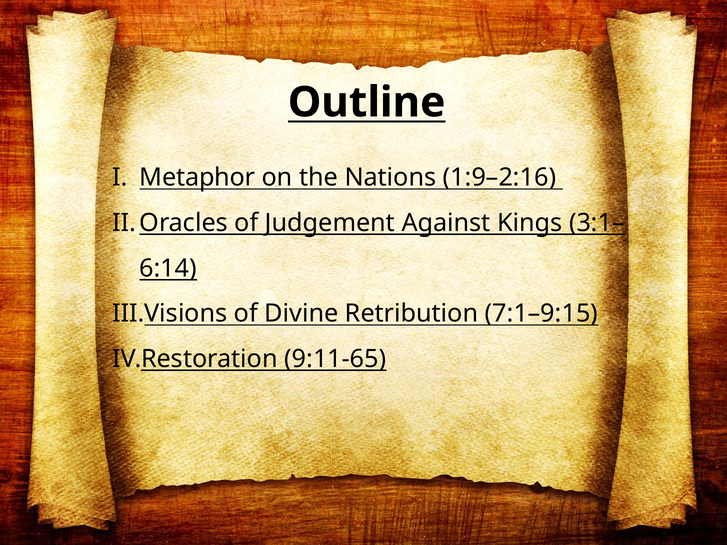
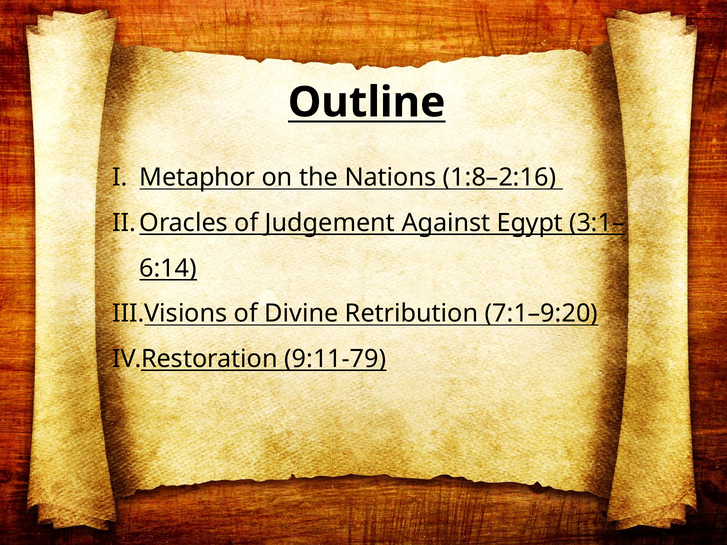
1:9–2:16: 1:9–2:16 -> 1:8–2:16
Kings: Kings -> Egypt
7:1–9:15: 7:1–9:15 -> 7:1–9:20
9:11-65: 9:11-65 -> 9:11-79
